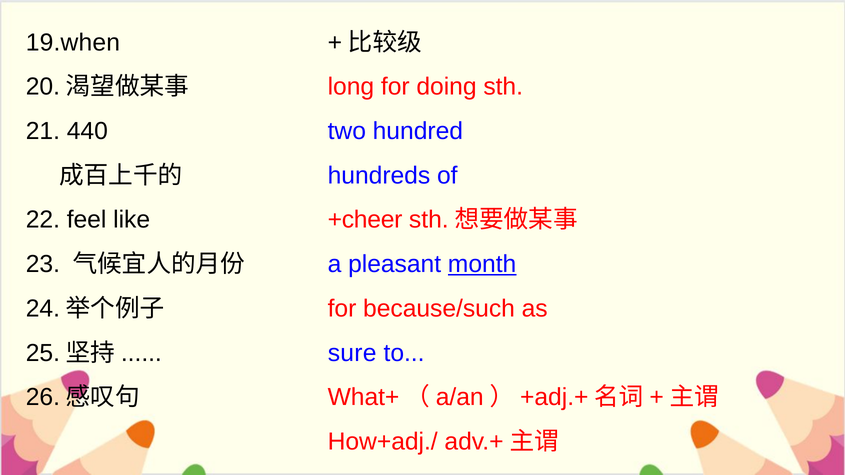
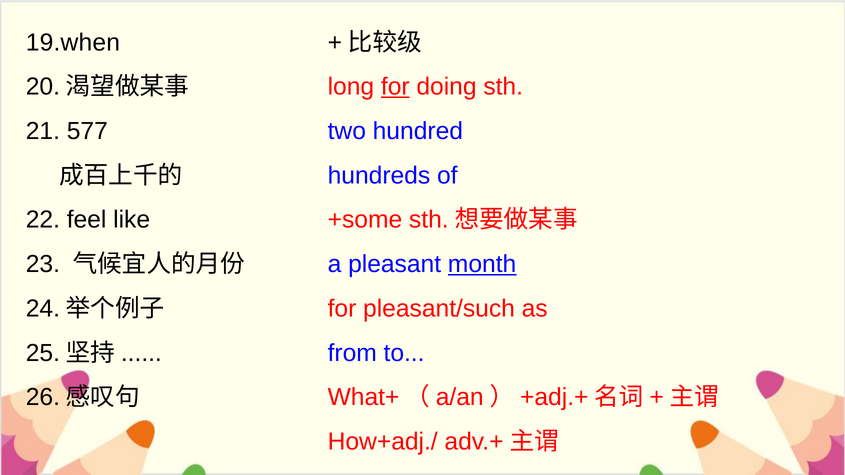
for at (395, 87) underline: none -> present
440: 440 -> 577
+cheer: +cheer -> +some
because/such: because/such -> pleasant/such
sure: sure -> from
